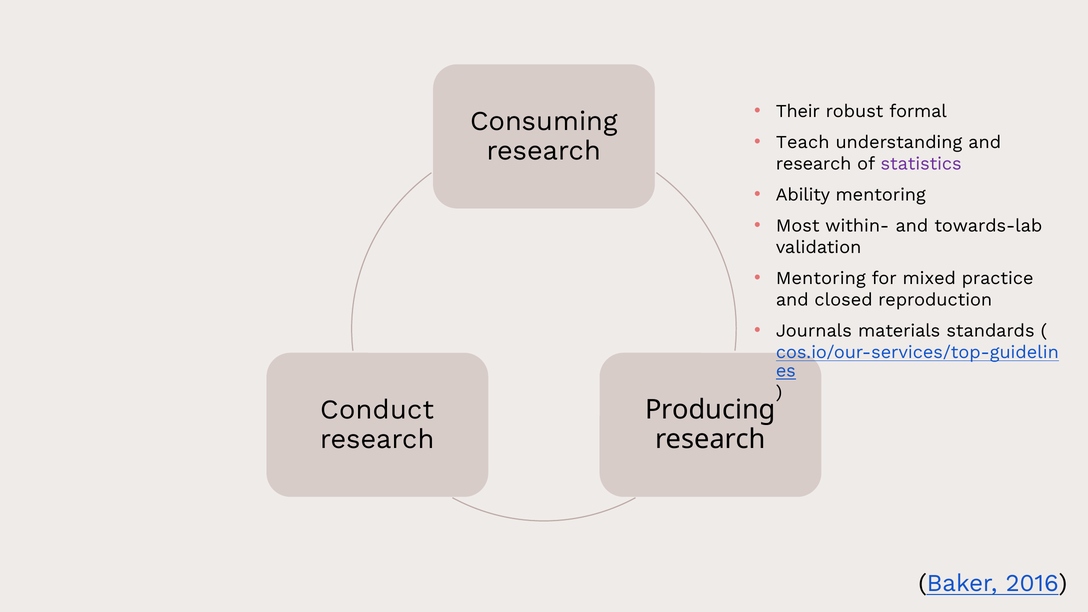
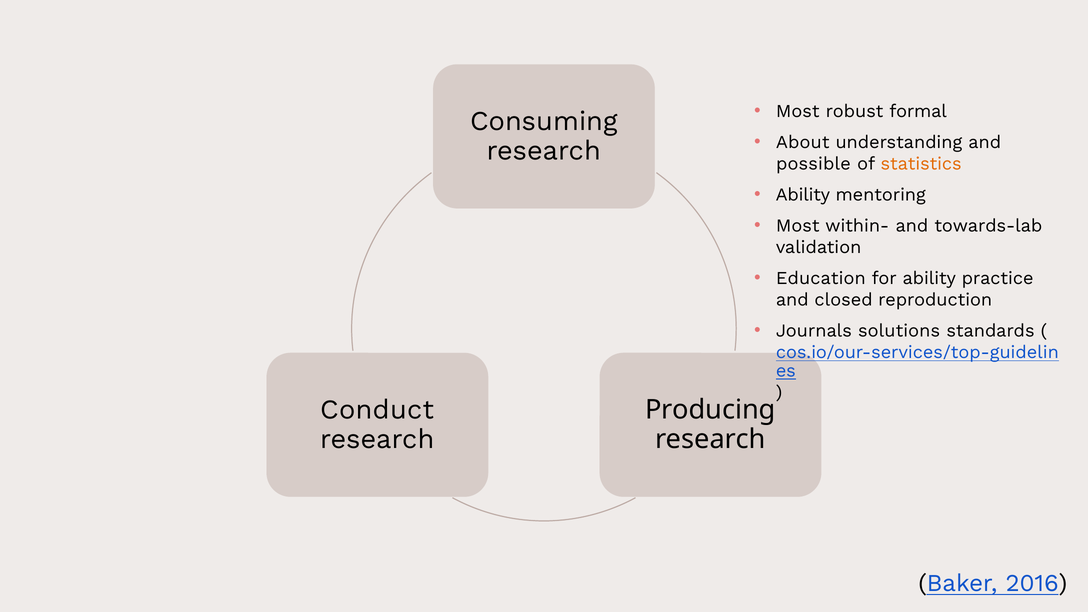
Their at (798, 111): Their -> Most
Teach: Teach -> About
research at (814, 164): research -> possible
statistics colour: purple -> orange
Mentoring at (821, 278): Mentoring -> Education
for mixed: mixed -> ability
materials: materials -> solutions
